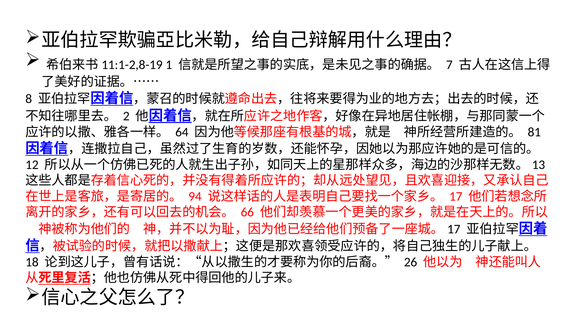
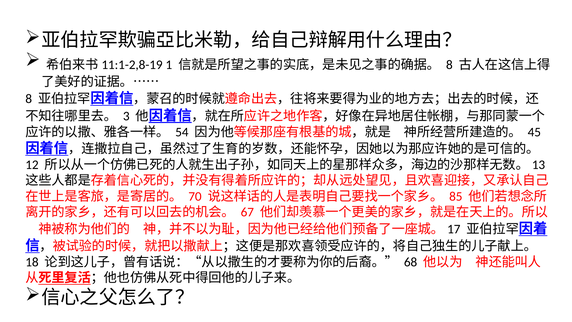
7 at (449, 65): 7 -> 8
2: 2 -> 3
64: 64 -> 54
81: 81 -> 45
94: 94 -> 70
17: 17 -> 85
66: 66 -> 67
26: 26 -> 68
